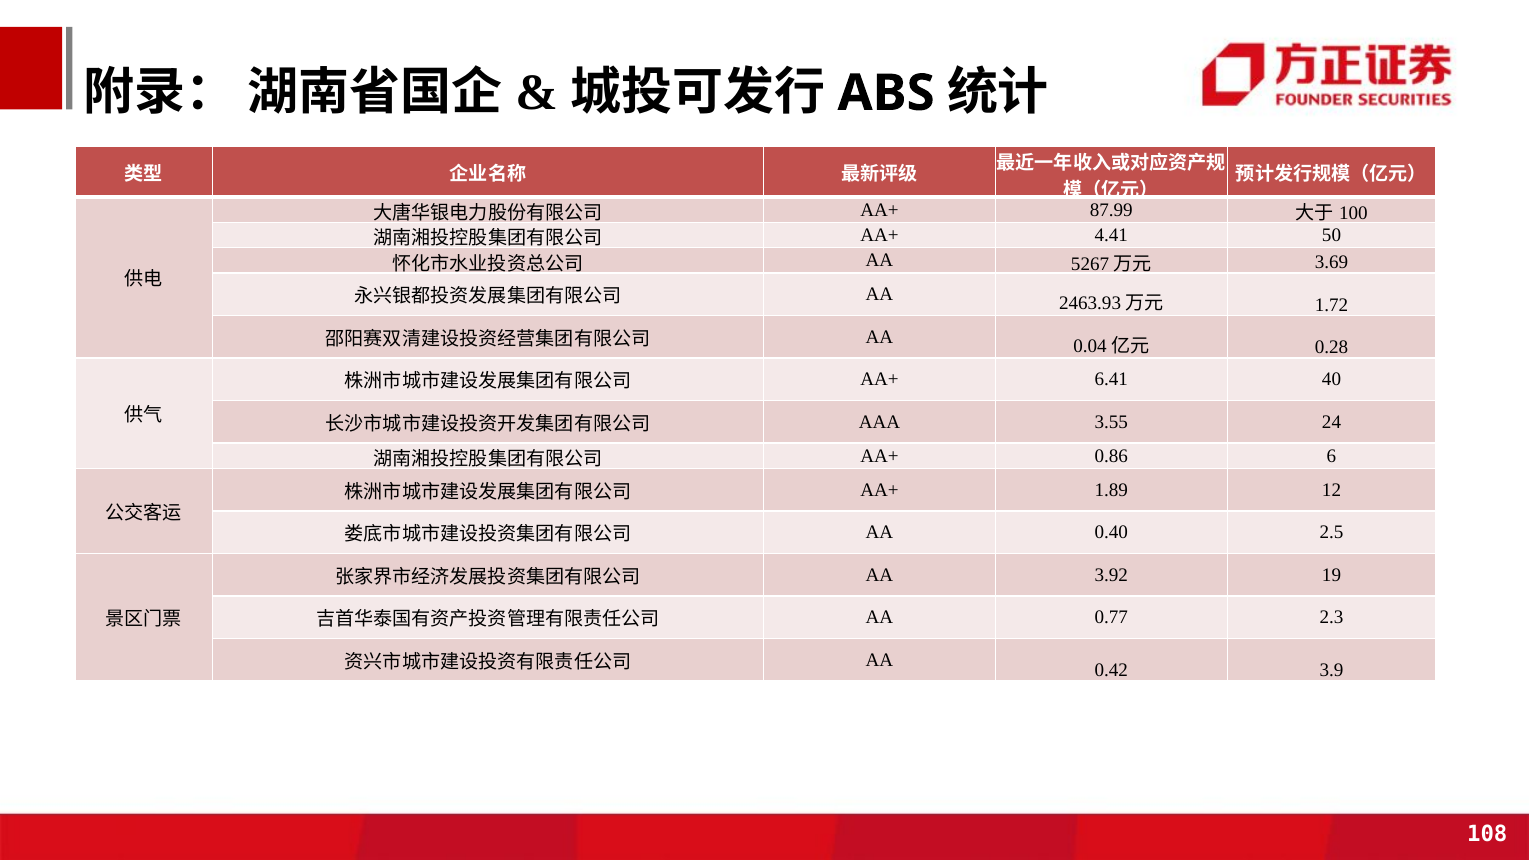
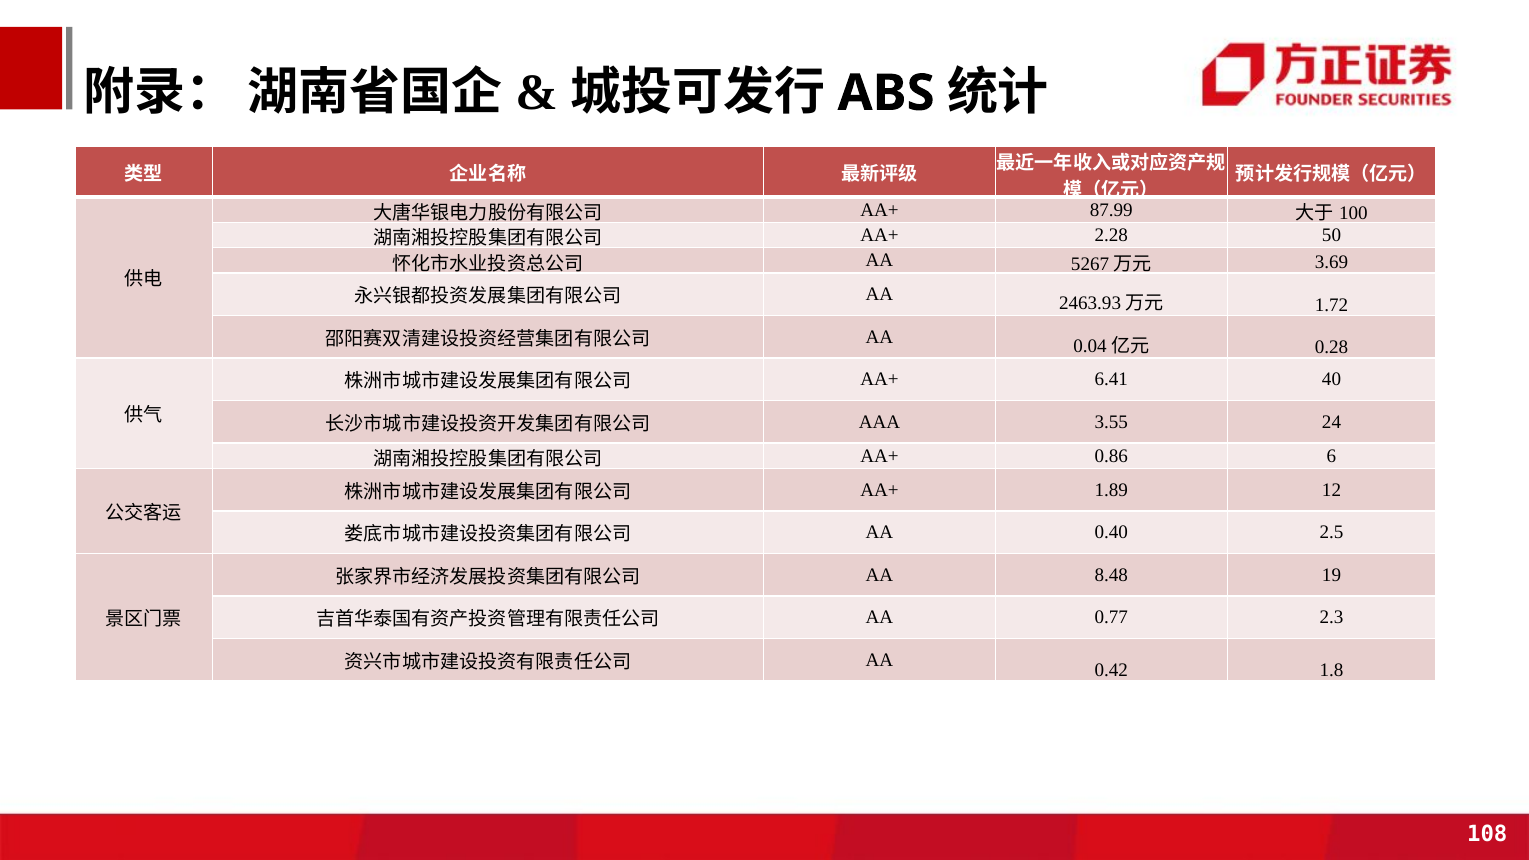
4.41: 4.41 -> 2.28
3.92: 3.92 -> 8.48
3.9: 3.9 -> 1.8
